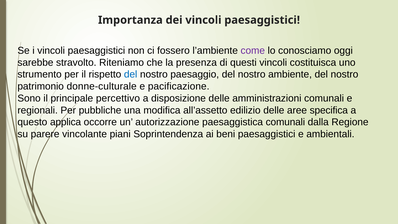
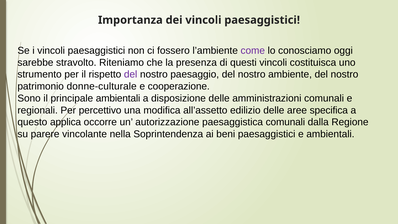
del at (131, 74) colour: blue -> purple
pacificazione: pacificazione -> cooperazione
principale percettivo: percettivo -> ambientali
pubbliche: pubbliche -> percettivo
piani: piani -> nella
